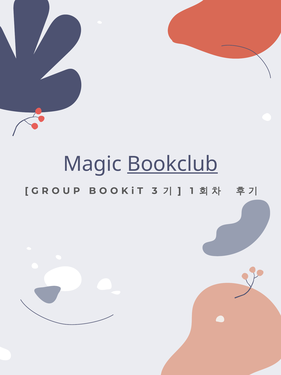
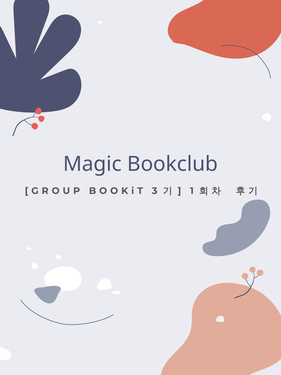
Bookclub underline: present -> none
